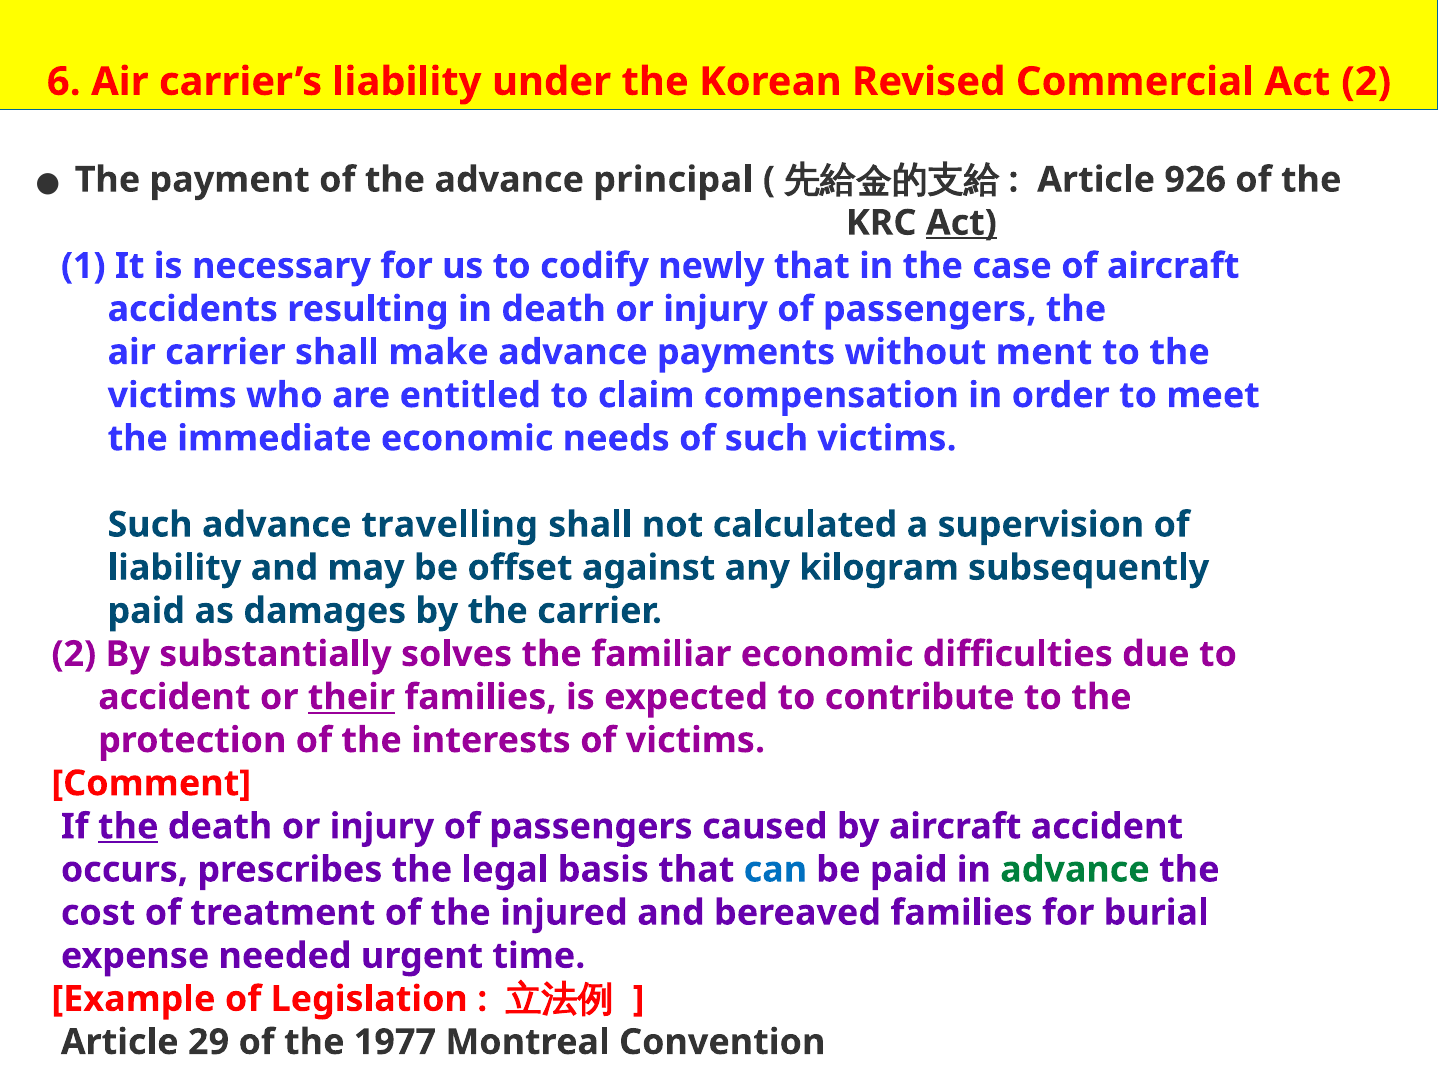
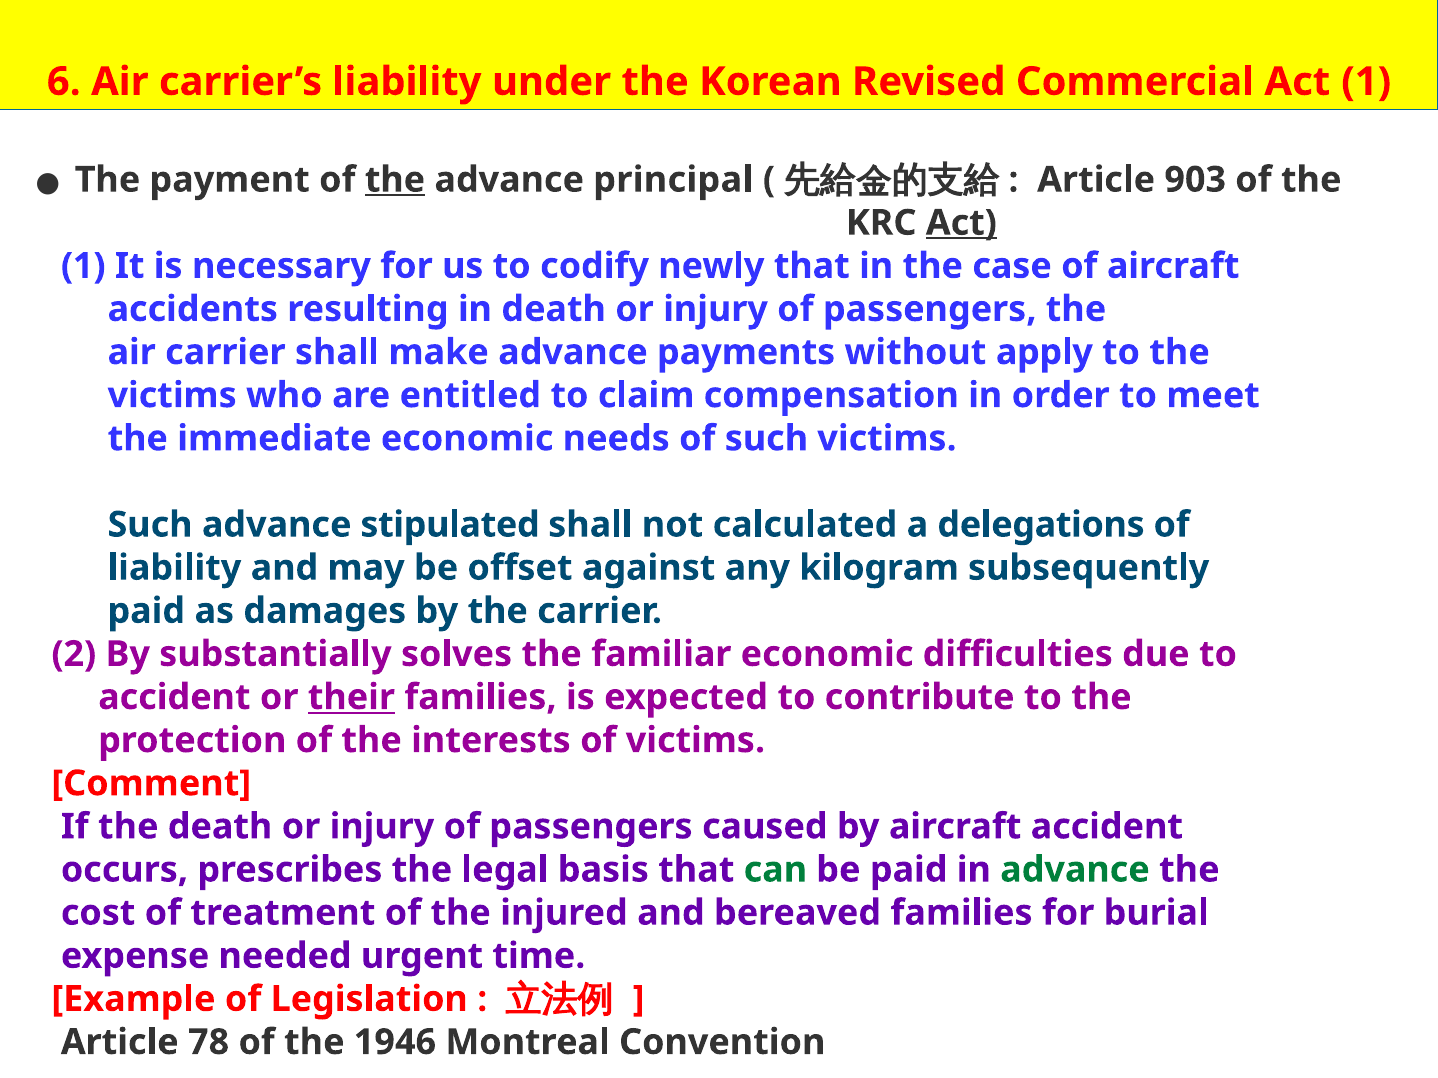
Commercial Act 2: 2 -> 1
the at (395, 180) underline: none -> present
926: 926 -> 903
ment: ment -> apply
travelling: travelling -> stipulated
supervision: supervision -> delegations
the at (128, 827) underline: present -> none
can colour: blue -> green
29: 29 -> 78
1977: 1977 -> 1946
